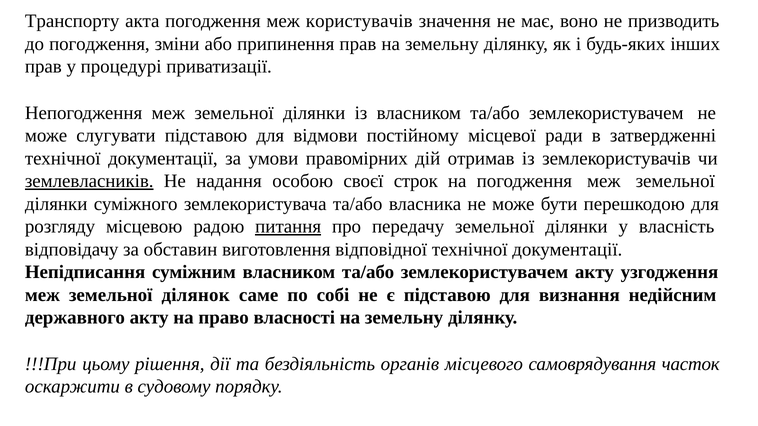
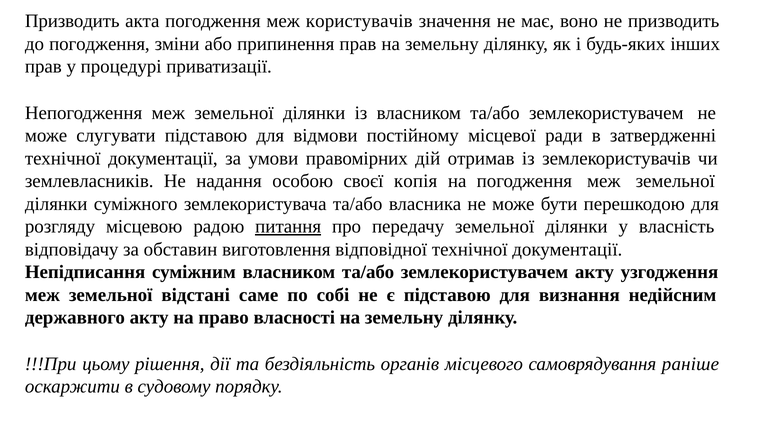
Транспорту at (72, 21): Транспорту -> Призводить
землевласників underline: present -> none
строк: строк -> копія
ділянок: ділянок -> відстані
часток: часток -> раніше
